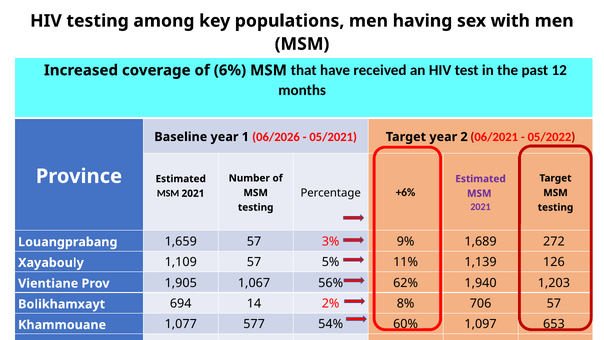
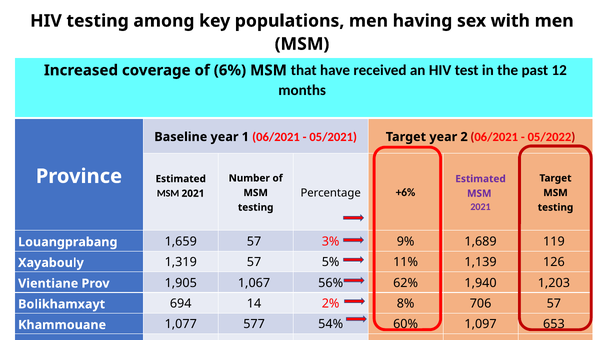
1 06/2026: 06/2026 -> 06/2021
272: 272 -> 119
1,109: 1,109 -> 1,319
